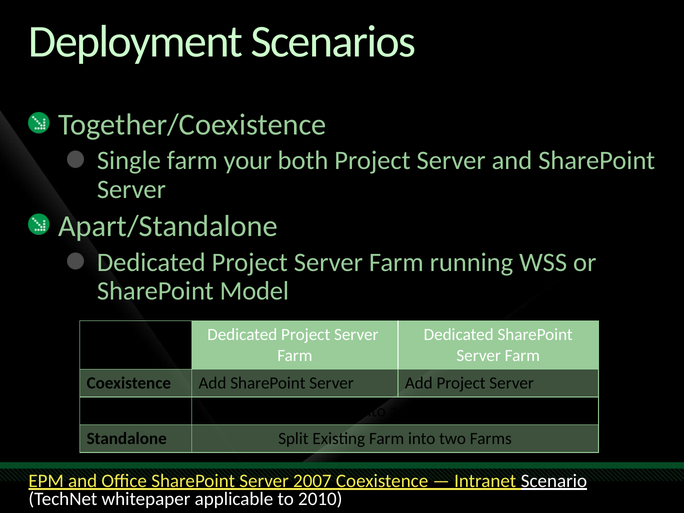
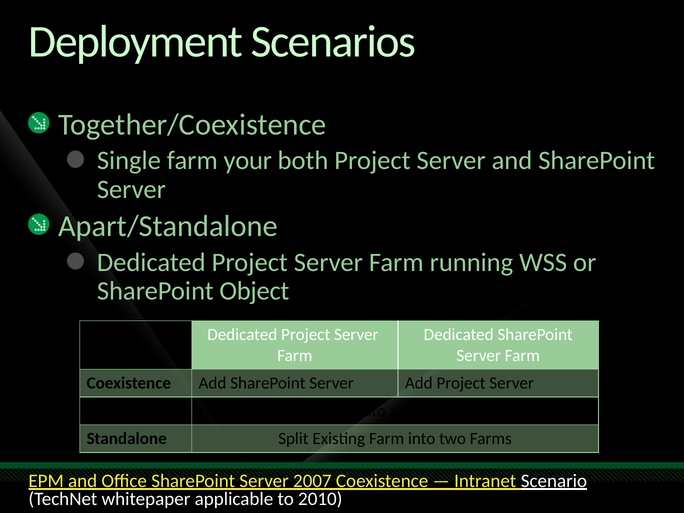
Model: Model -> Object
